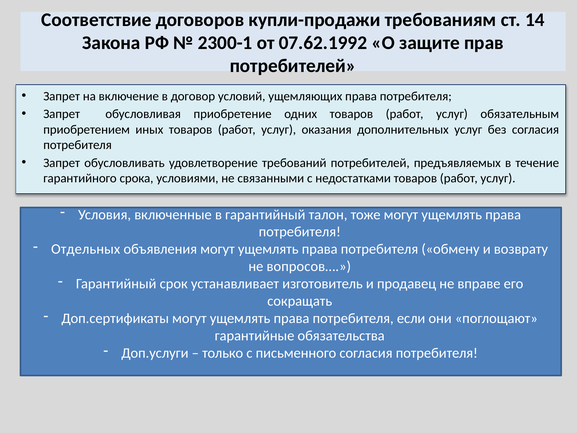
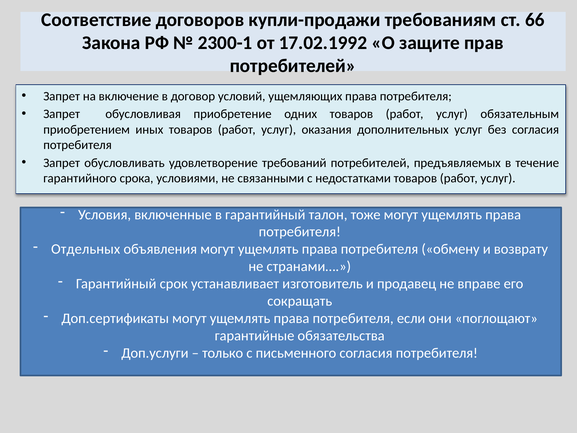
14: 14 -> 66
07.62.1992: 07.62.1992 -> 17.02.1992
вопросов…: вопросов… -> странами…
